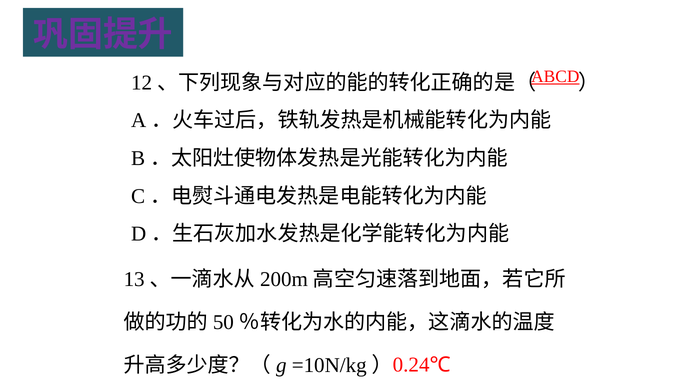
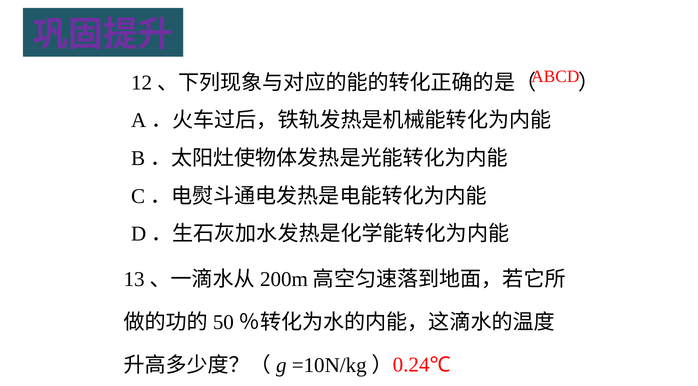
ABCD underline: present -> none
